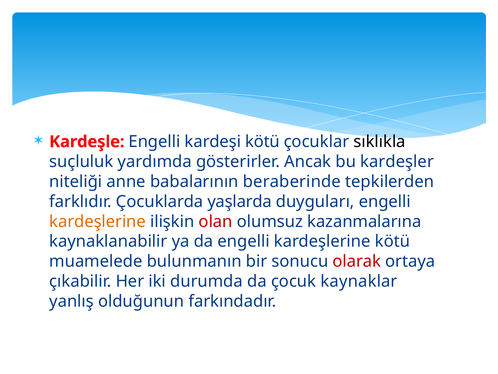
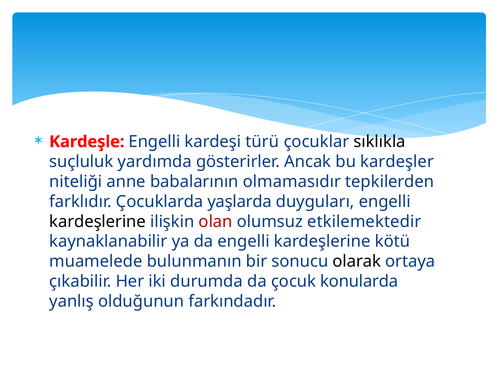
kardeşi kötü: kötü -> türü
beraberinde: beraberinde -> olmamasıdır
kardeşlerine at (98, 221) colour: orange -> black
kazanmalarına: kazanmalarına -> etkilemektedir
olarak colour: red -> black
kaynaklar: kaynaklar -> konularda
